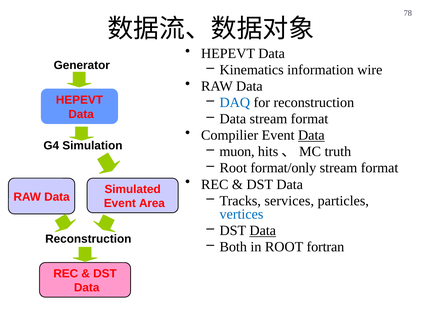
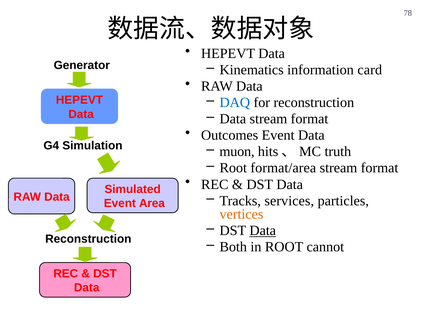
wire: wire -> card
Compilier: Compilier -> Outcomes
Data at (311, 135) underline: present -> none
format/only: format/only -> format/area
vertices colour: blue -> orange
fortran: fortran -> cannot
